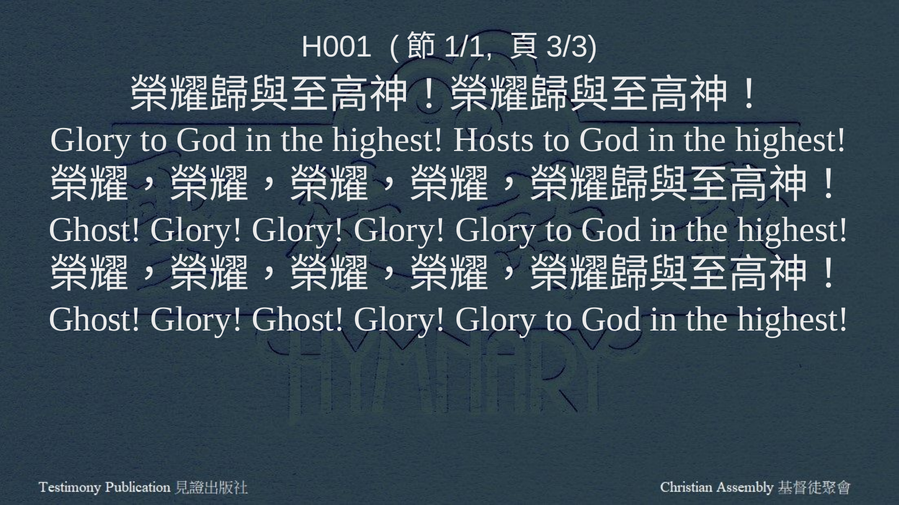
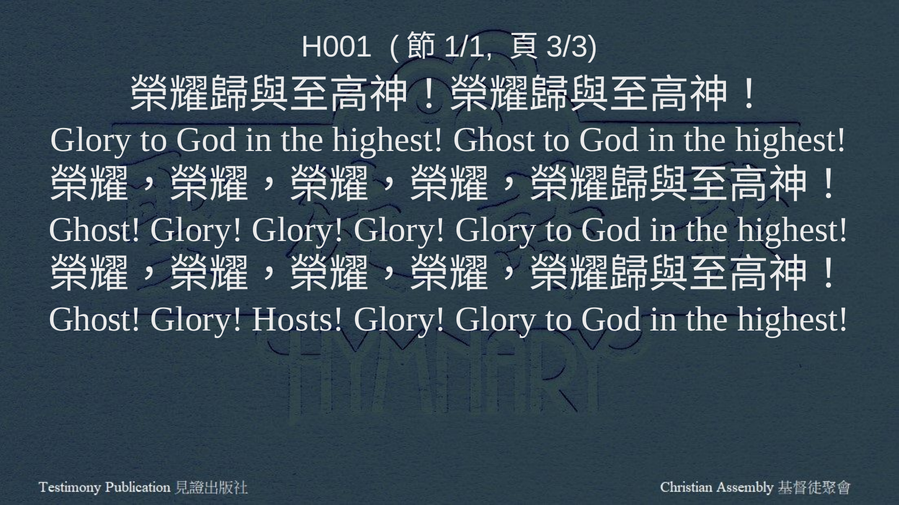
highest Hosts: Hosts -> Ghost
Glory Ghost: Ghost -> Hosts
